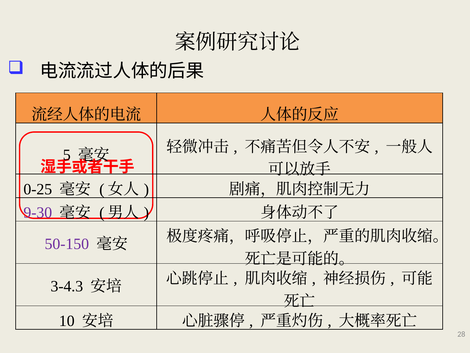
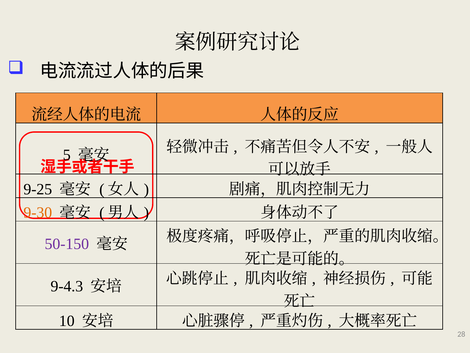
0-25: 0-25 -> 9-25
9-30 colour: purple -> orange
3-4.3: 3-4.3 -> 9-4.3
